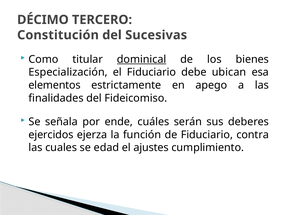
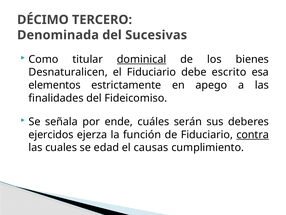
Constitución: Constitución -> Denominada
Especialización: Especialización -> Desnaturalicen
ubican: ubican -> escrito
contra underline: none -> present
ajustes: ajustes -> causas
